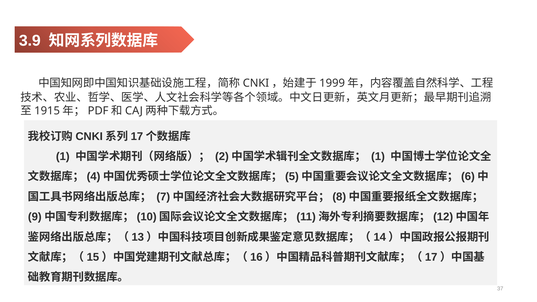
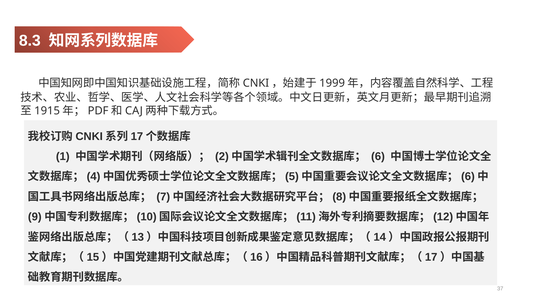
3.9: 3.9 -> 8.3
1 at (378, 157): 1 -> 6
